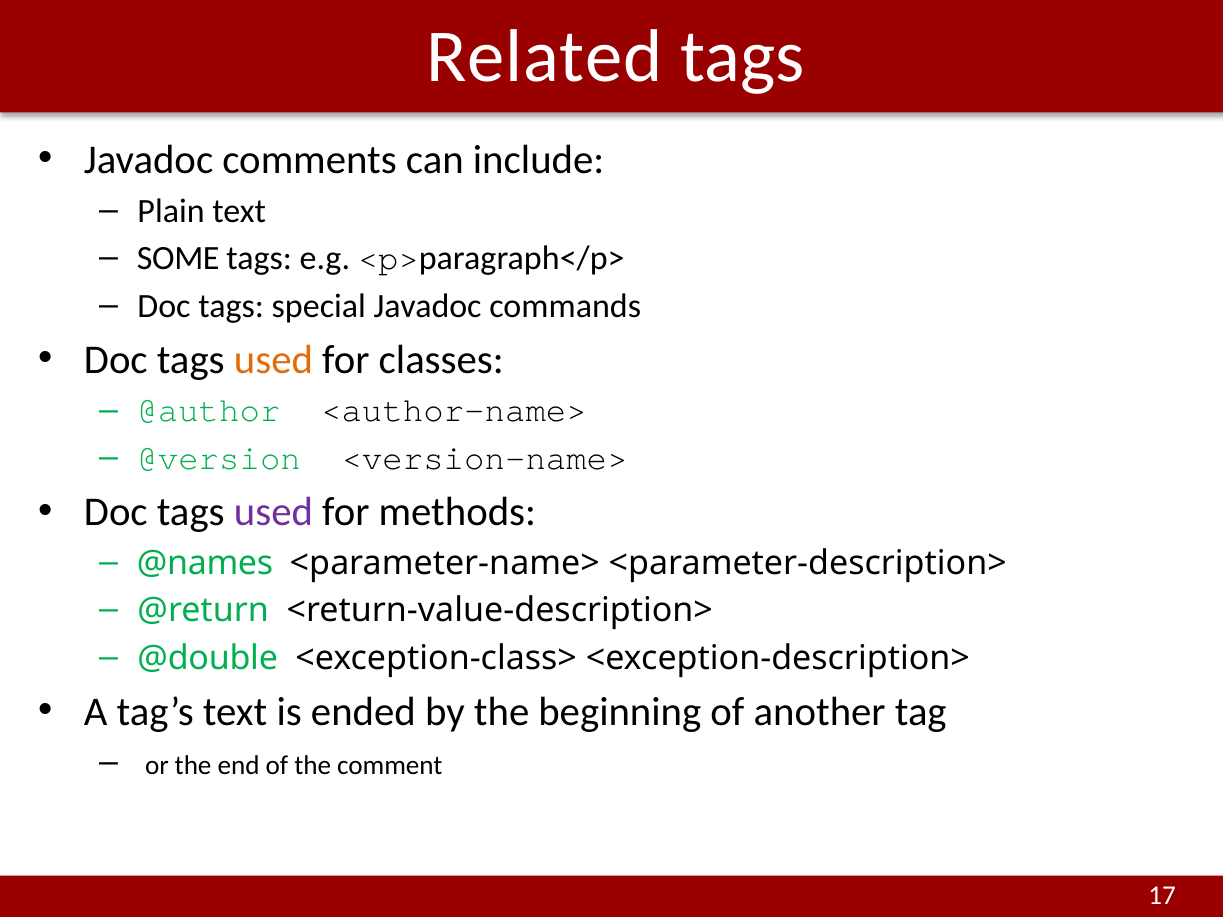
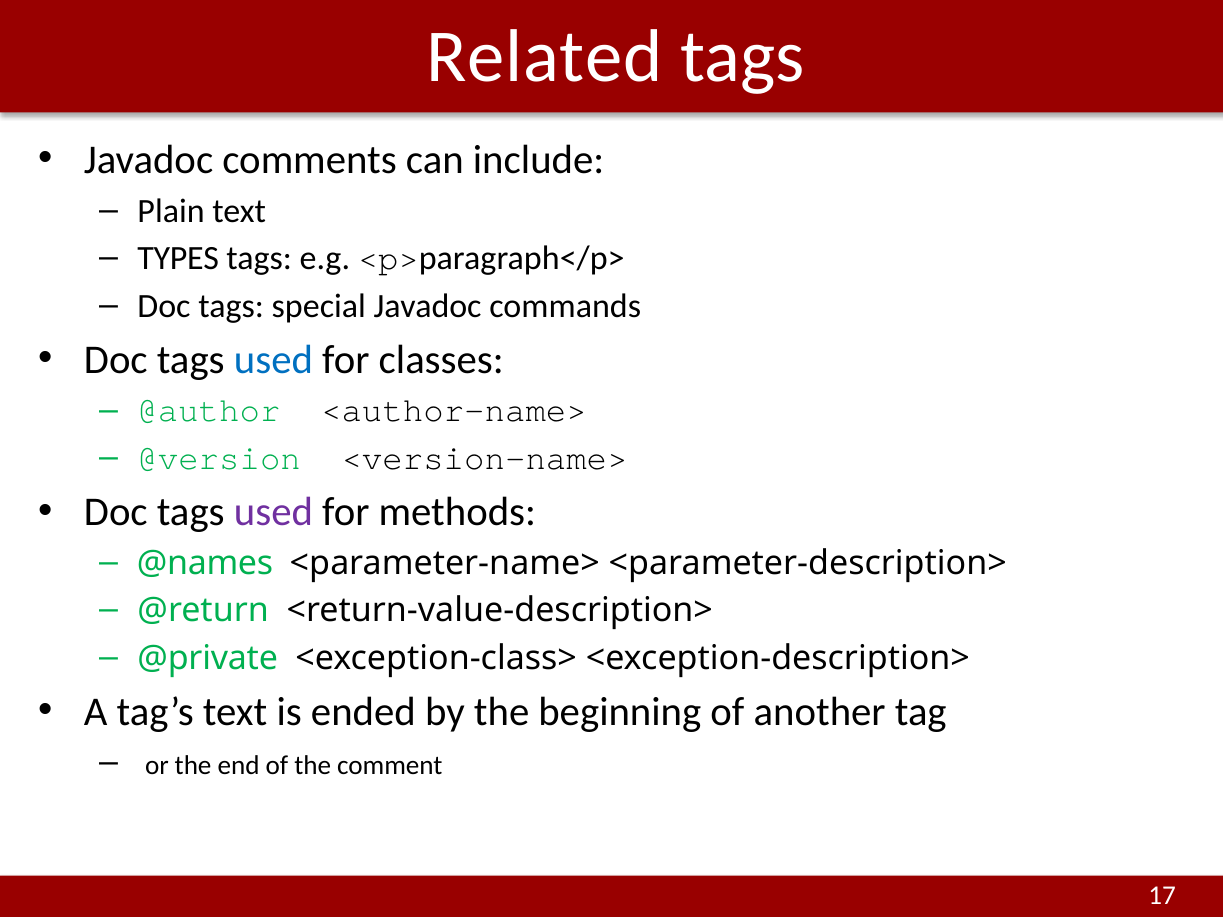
SOME: SOME -> TYPES
used at (273, 360) colour: orange -> blue
@double: @double -> @private
